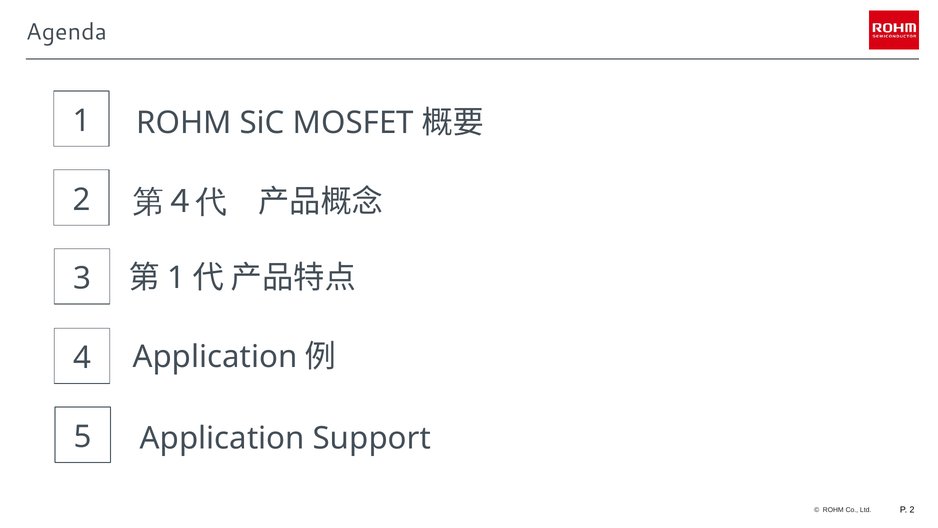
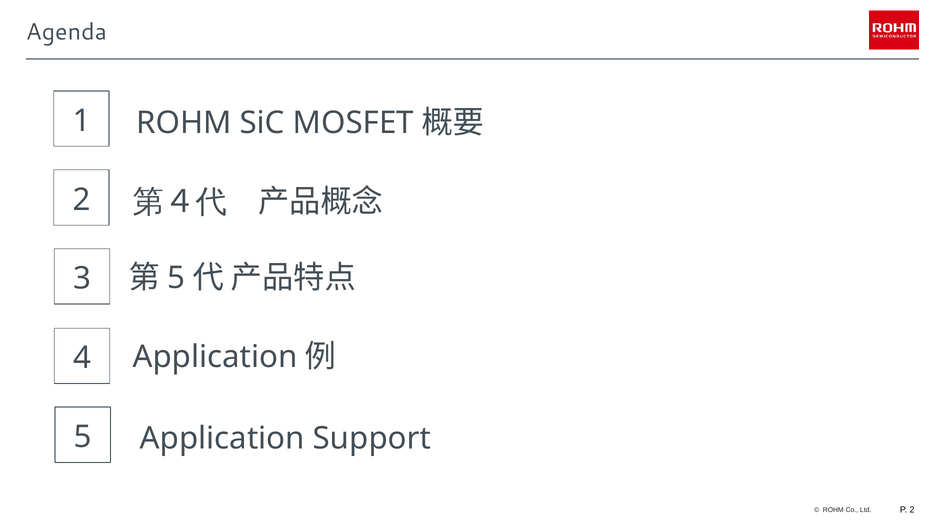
1 at (176, 278): 1 -> 5
